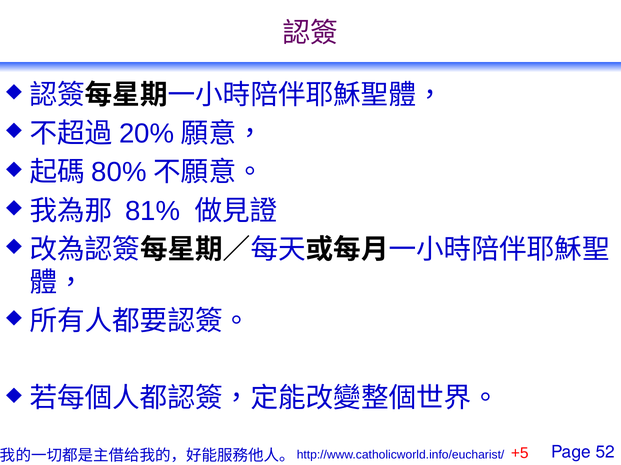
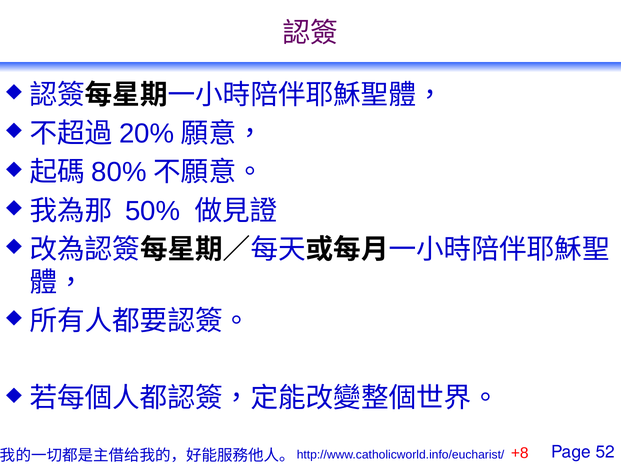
81%: 81% -> 50%
+5: +5 -> +8
